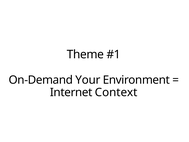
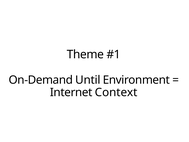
Your: Your -> Until
